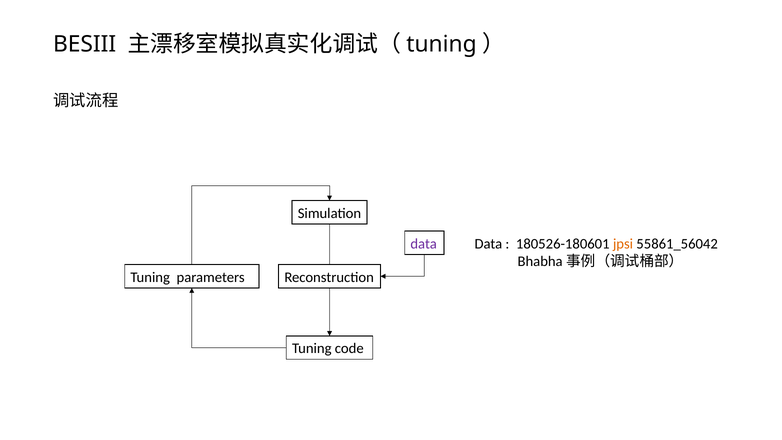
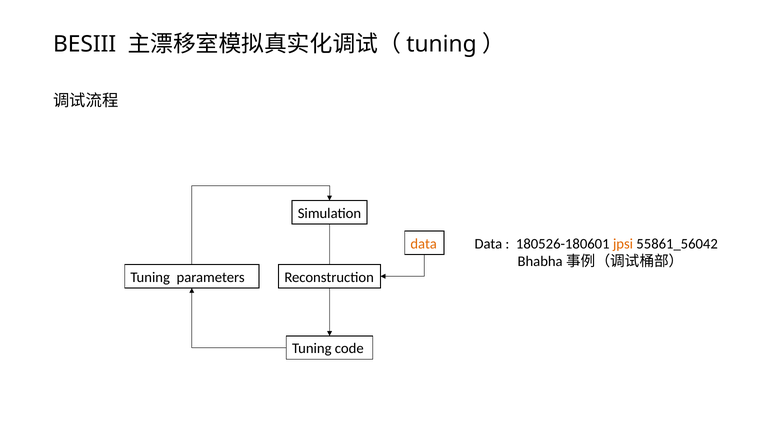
data at (424, 244) colour: purple -> orange
